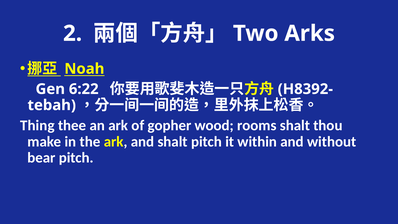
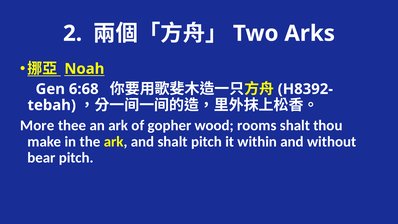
6:22: 6:22 -> 6:68
Thing: Thing -> More
